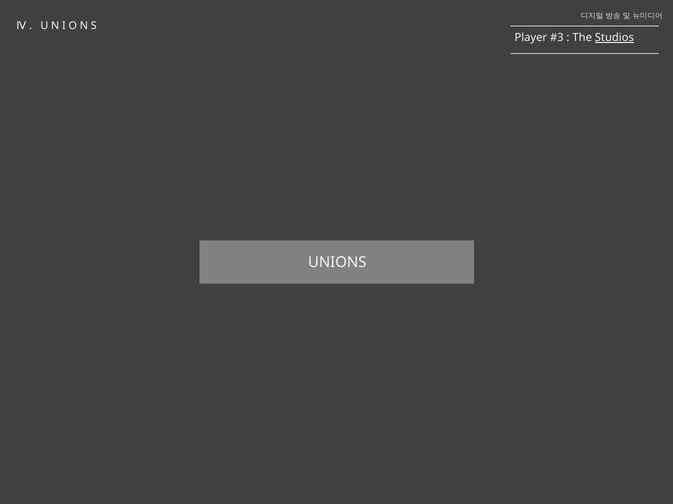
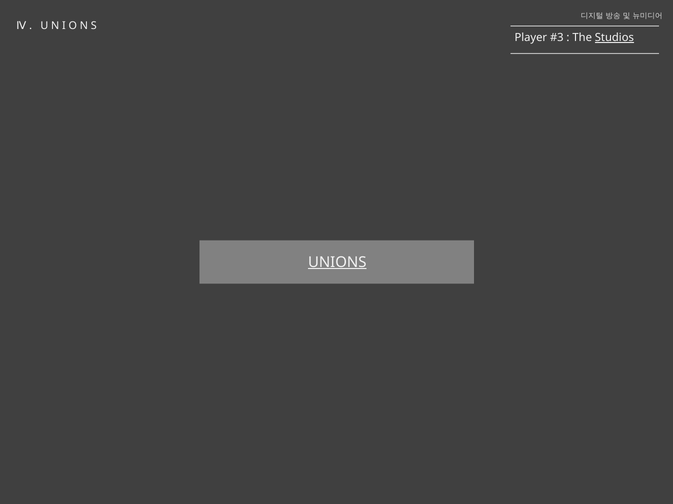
UNIONS underline: none -> present
